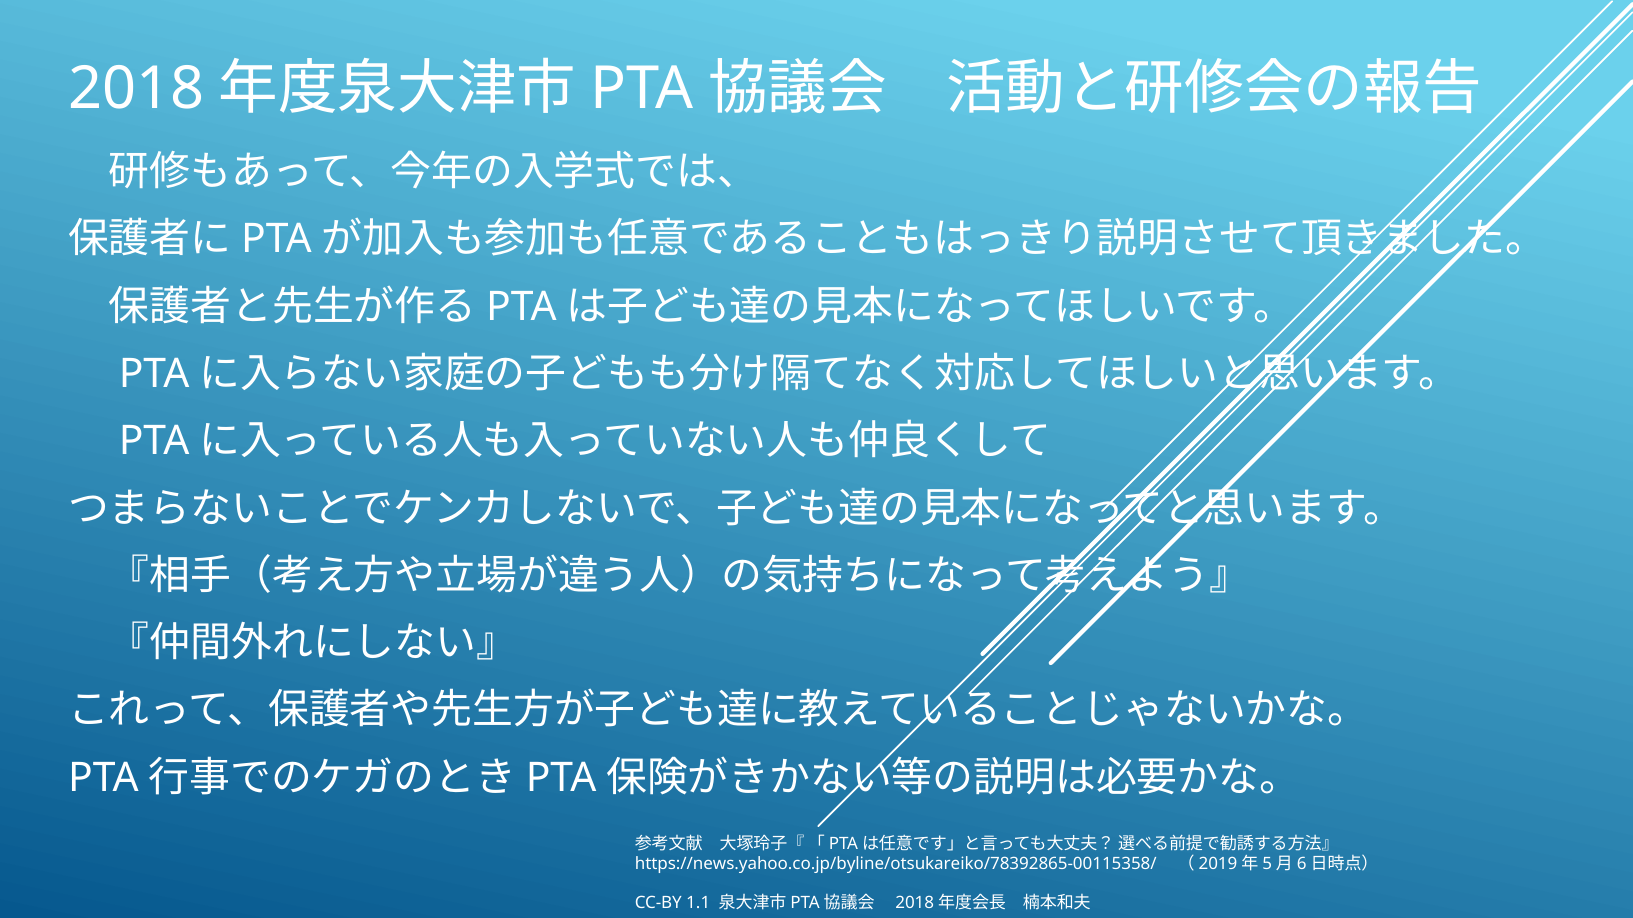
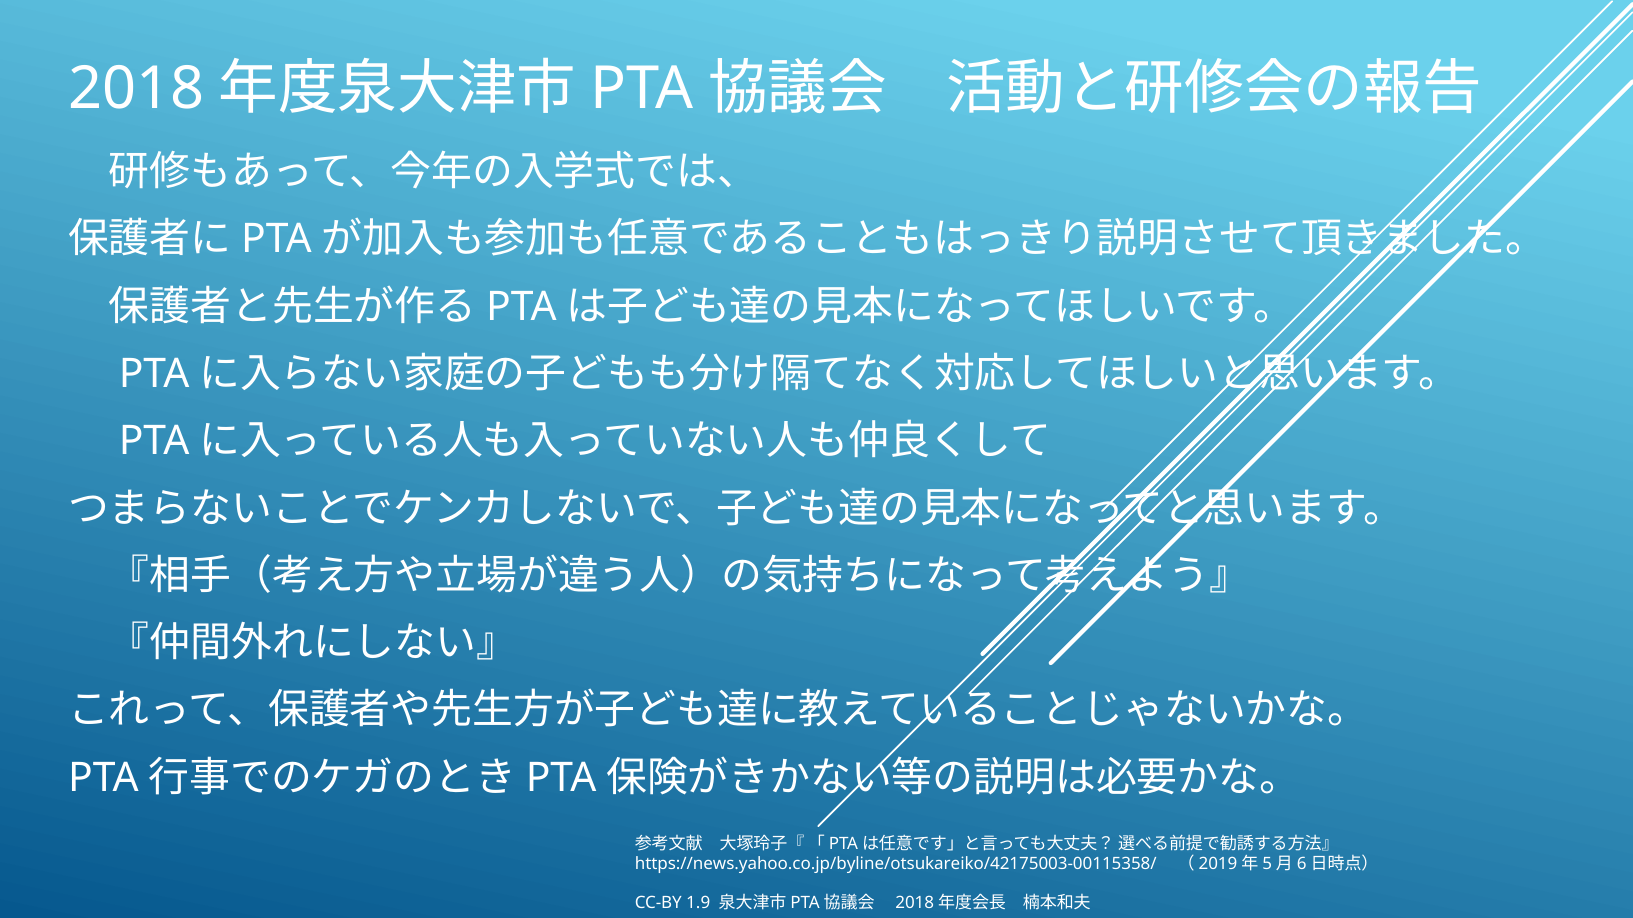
https://news.yahoo.co.jp/byline/otsukareiko/78392865-00115358/: https://news.yahoo.co.jp/byline/otsukareiko/78392865-00115358/ -> https://news.yahoo.co.jp/byline/otsukareiko/42175003-00115358/
1.1: 1.1 -> 1.9
